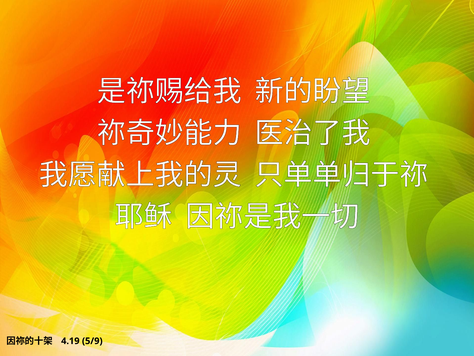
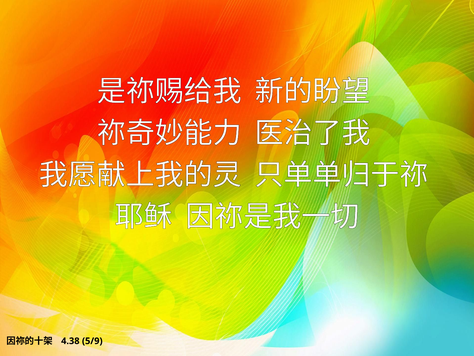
4.19: 4.19 -> 4.38
